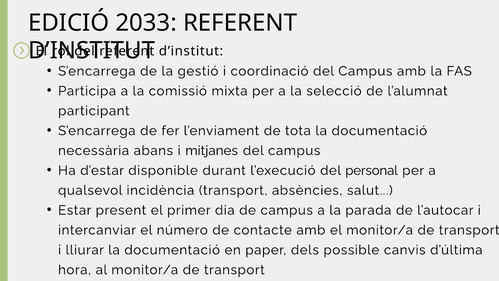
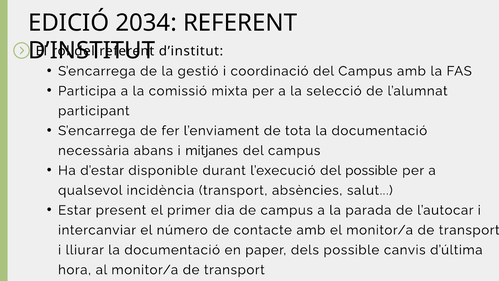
2033: 2033 -> 2034
del personal: personal -> possible
